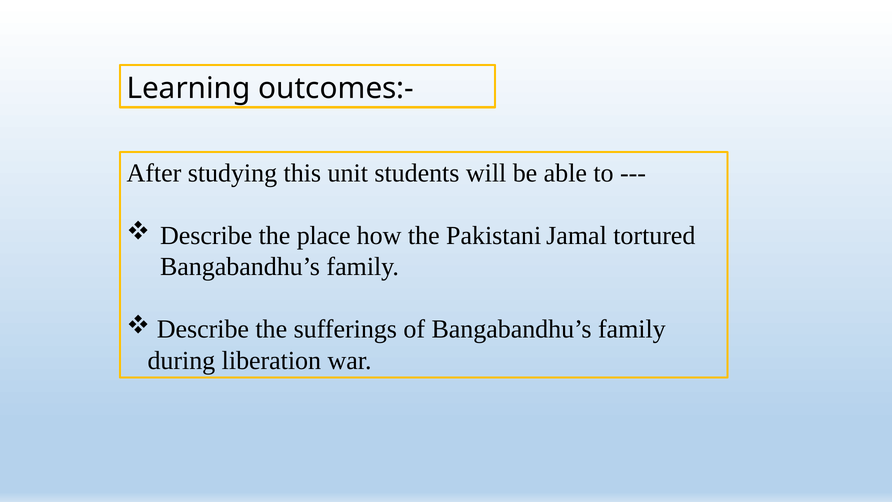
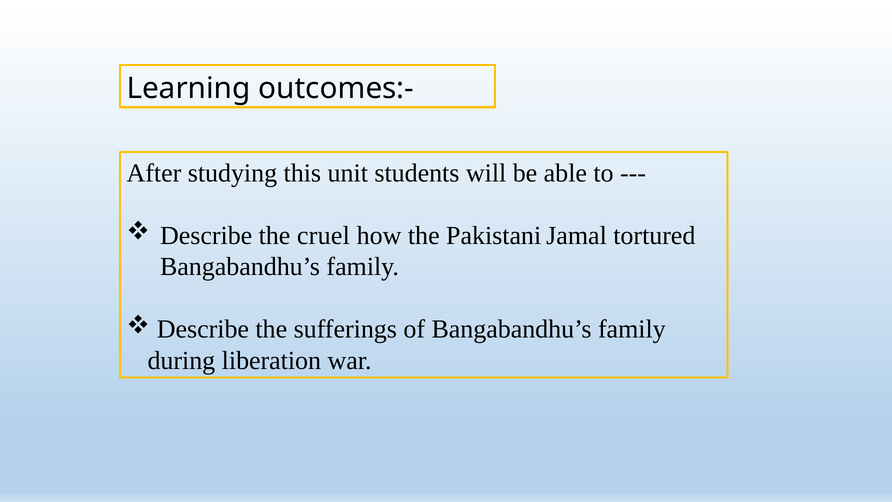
place: place -> cruel
